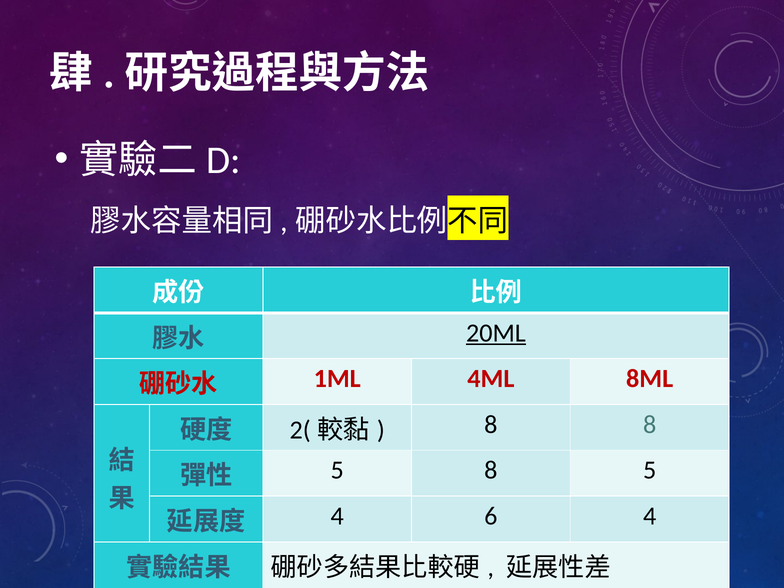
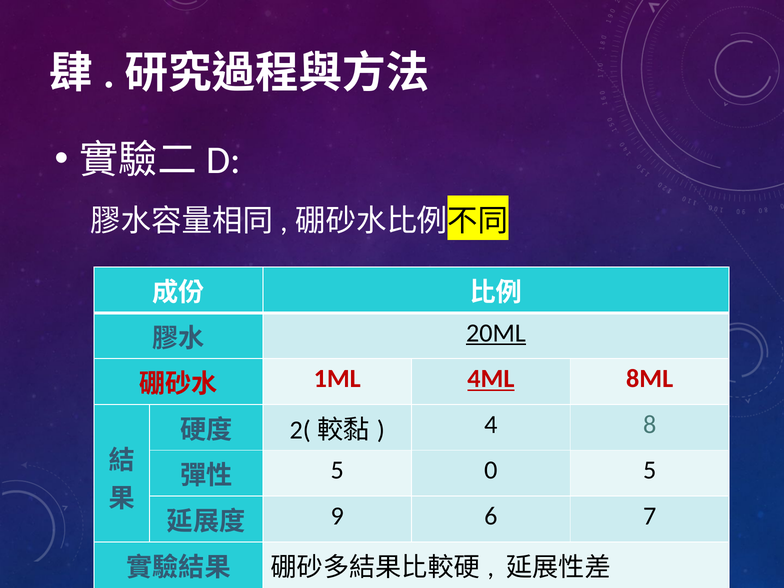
4ML underline: none -> present
8 at (491, 425): 8 -> 4
5 8: 8 -> 0
4 at (337, 516): 4 -> 9
6 4: 4 -> 7
